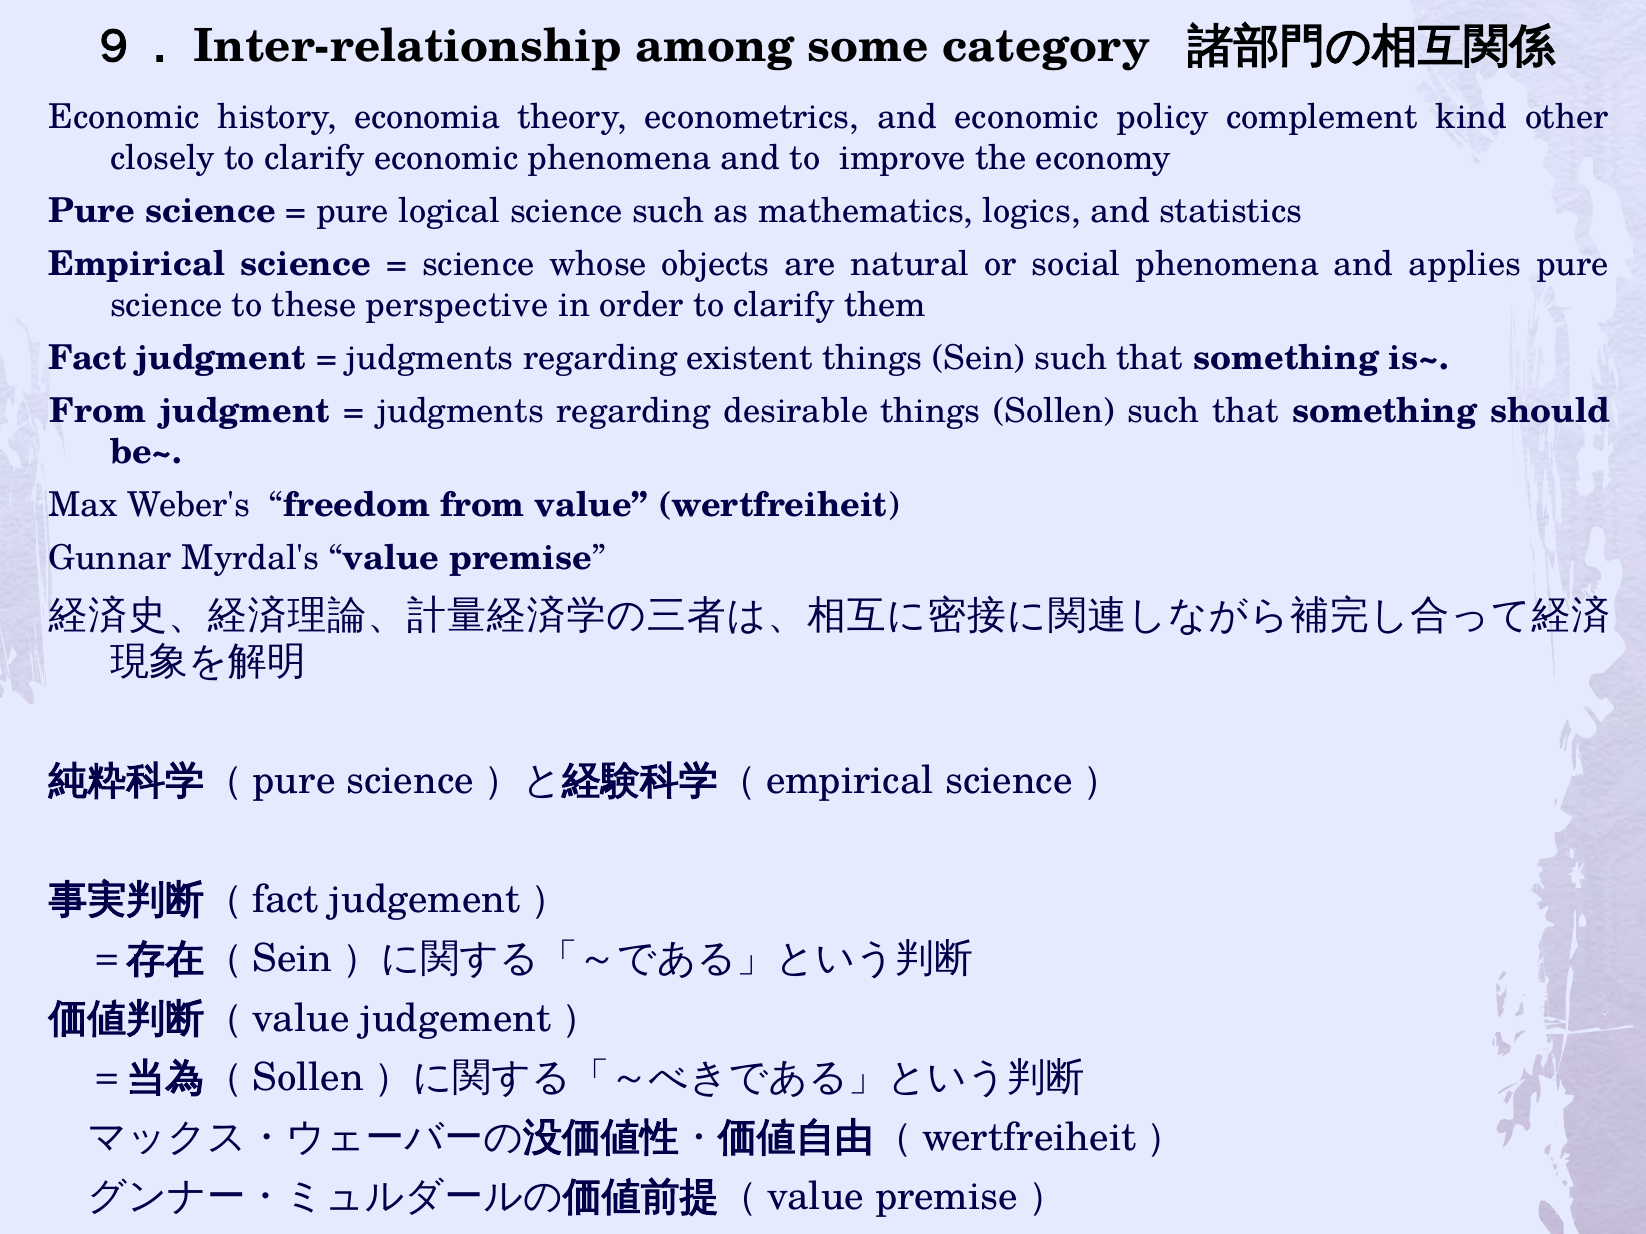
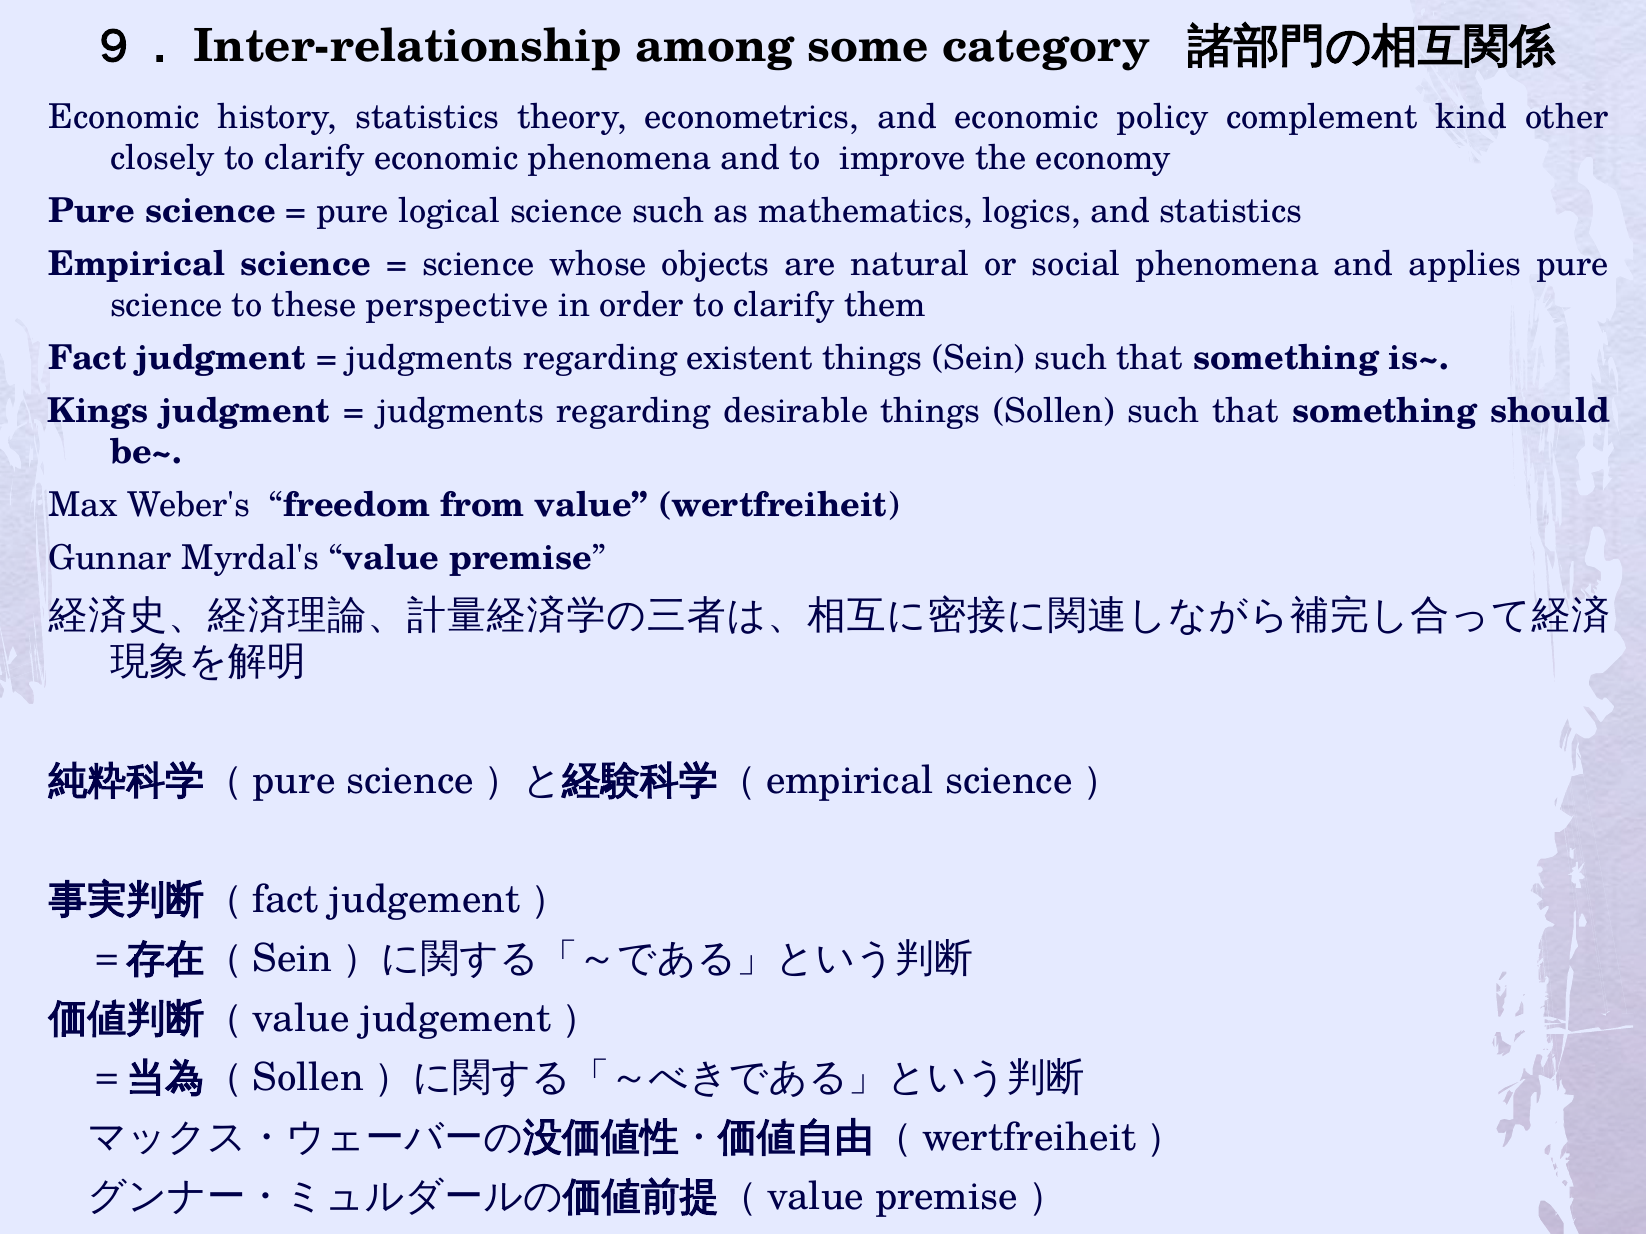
history economia: economia -> statistics
From at (98, 411): From -> Kings
